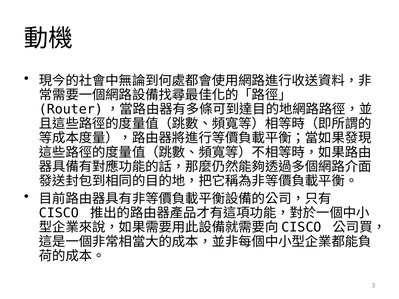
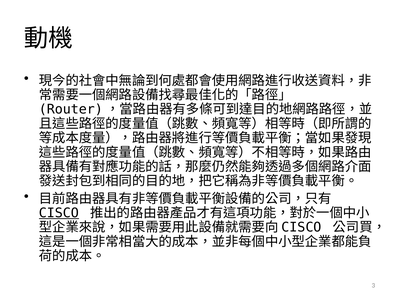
CISCO underline: none -> present
